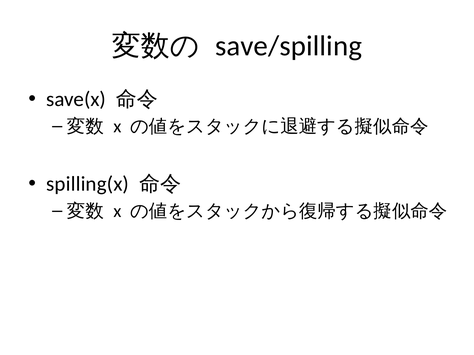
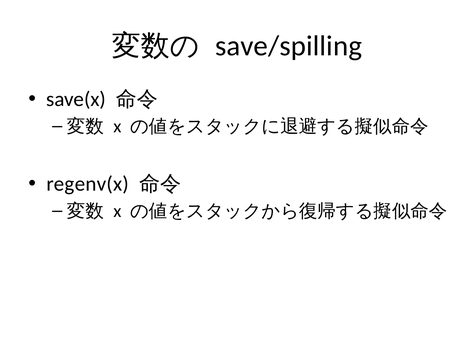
spilling(x: spilling(x -> regenv(x
